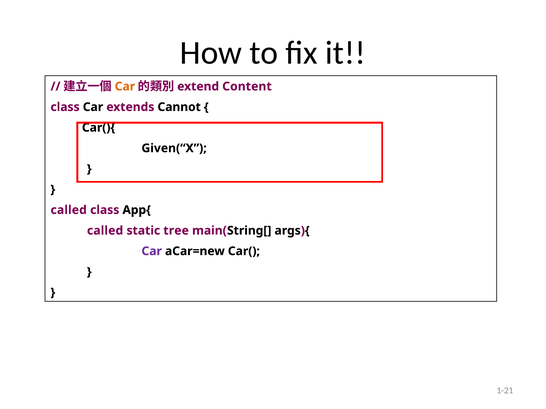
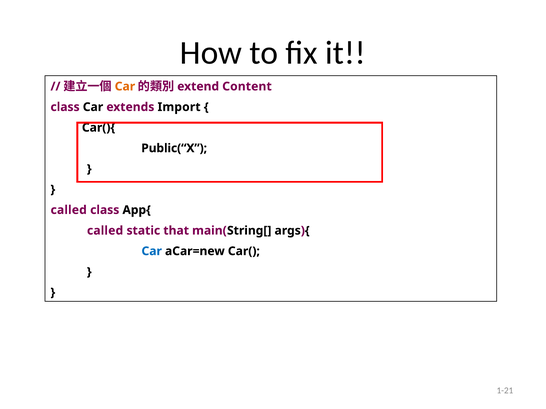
Cannot: Cannot -> Import
Given(“X: Given(“X -> Public(“X
tree: tree -> that
Car at (152, 251) colour: purple -> blue
